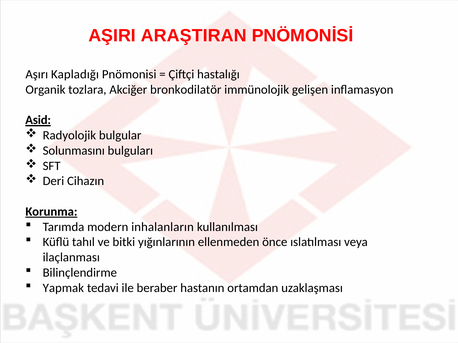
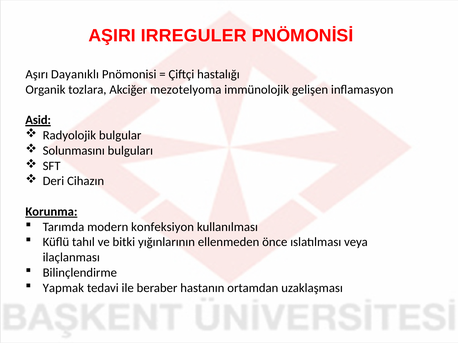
ARAŞTIRAN: ARAŞTIRAN -> IRREGULER
Kapladığı: Kapladığı -> Dayanıklı
bronkodilatör: bronkodilatör -> mezotelyoma
inhalanların: inhalanların -> konfeksiyon
